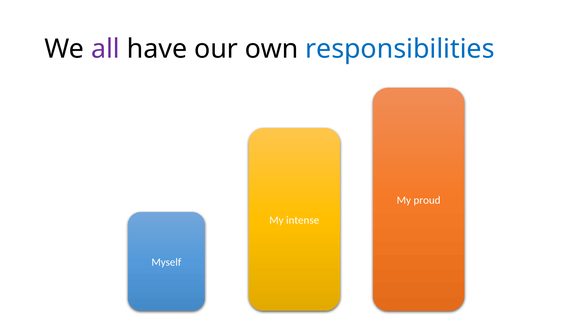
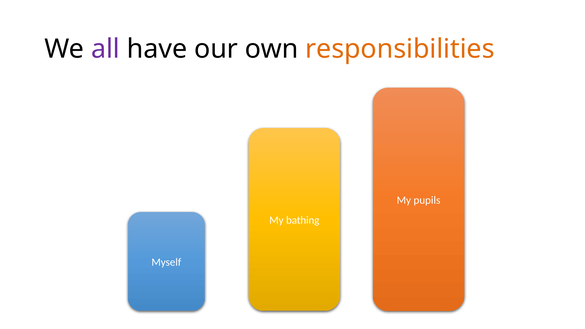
responsibilities colour: blue -> orange
proud: proud -> pupils
intense: intense -> bathing
